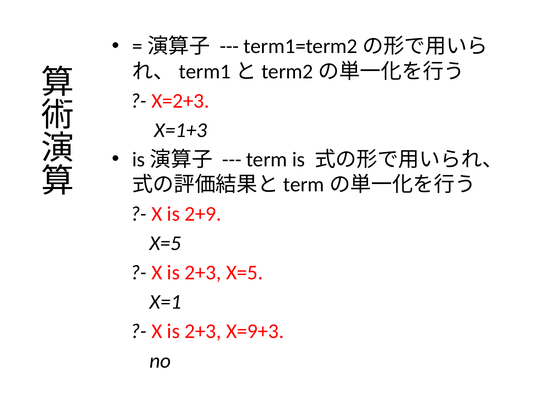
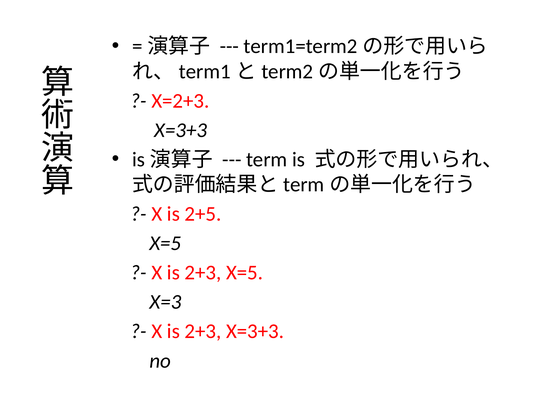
X=1+3 at (181, 130): X=1+3 -> X=3+3
2+9: 2+9 -> 2+5
X=1: X=1 -> X=3
2+3 X=9+3: X=9+3 -> X=3+3
